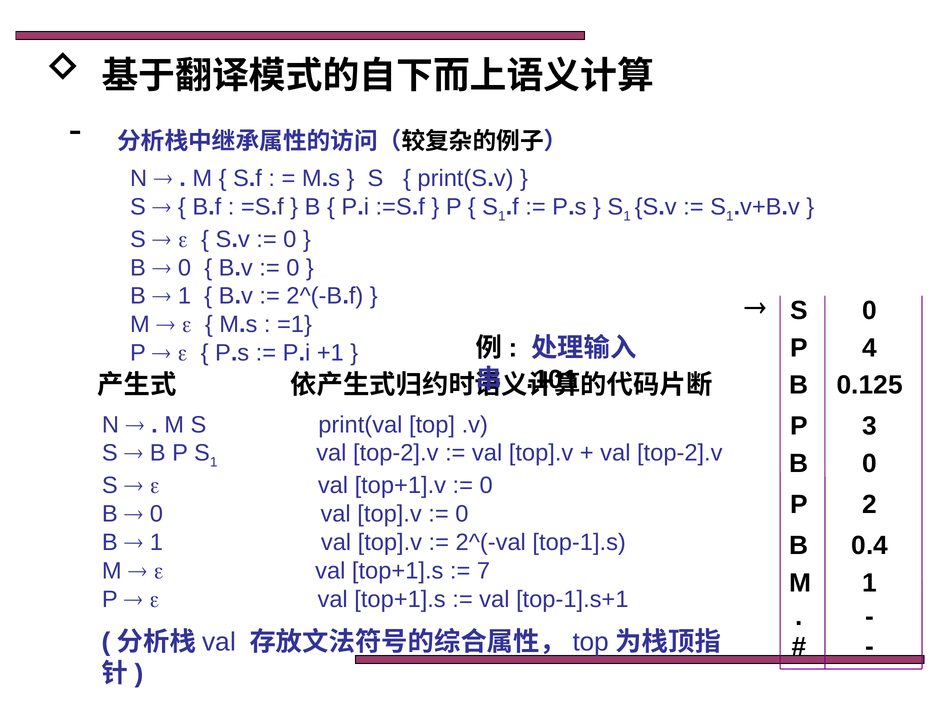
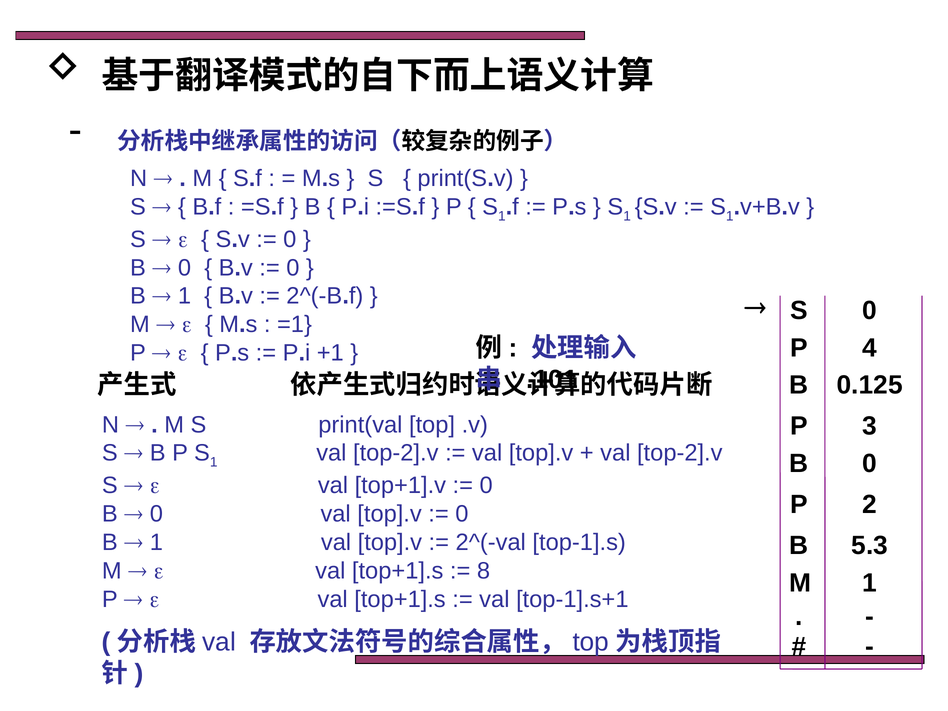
0.4: 0.4 -> 5.3
7: 7 -> 8
